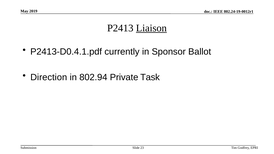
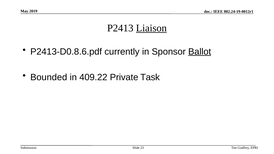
P2413-D0.4.1.pdf: P2413-D0.4.1.pdf -> P2413-D0.8.6.pdf
Ballot underline: none -> present
Direction: Direction -> Bounded
802.94: 802.94 -> 409.22
